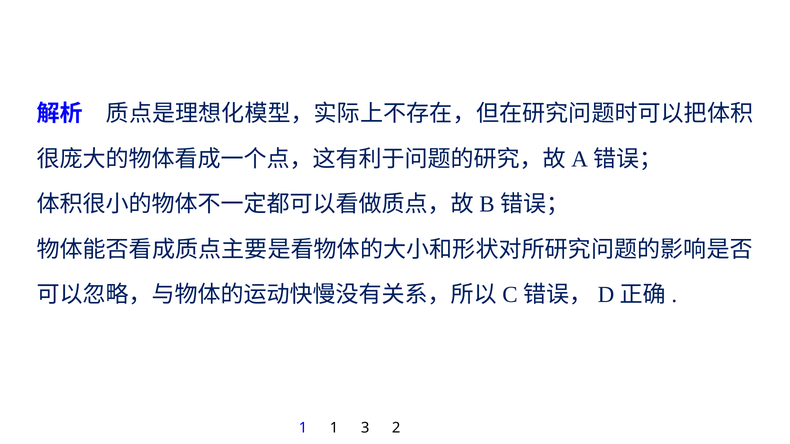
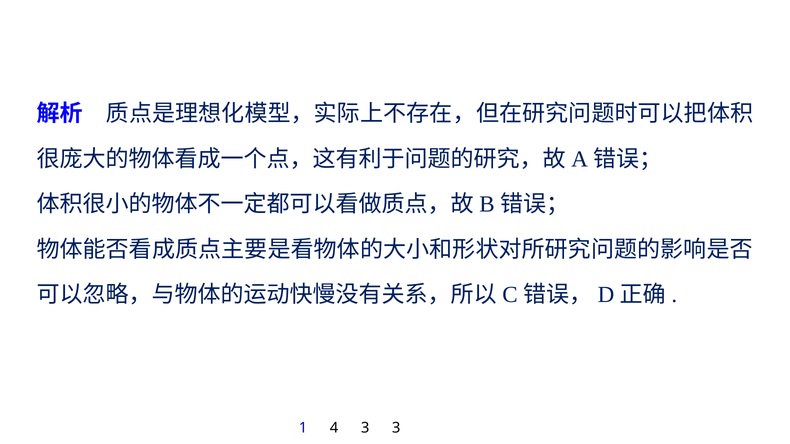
1 1: 1 -> 4
3 2: 2 -> 3
